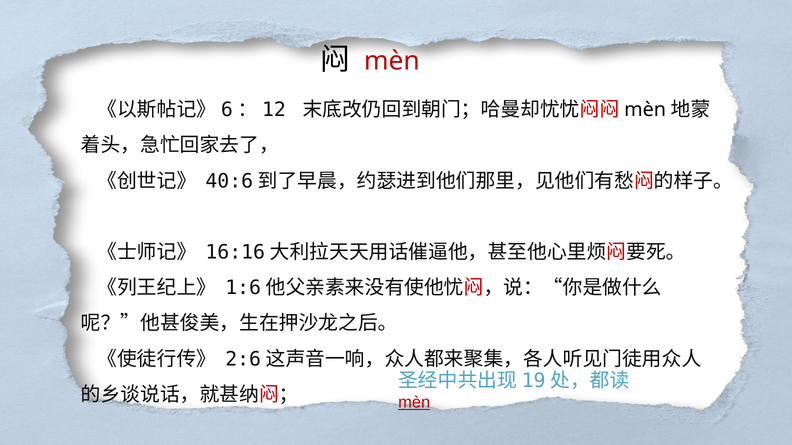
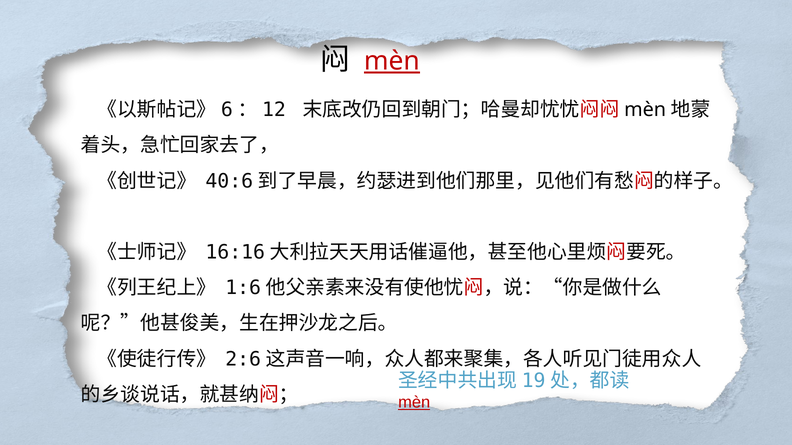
mèn at (392, 61) underline: none -> present
